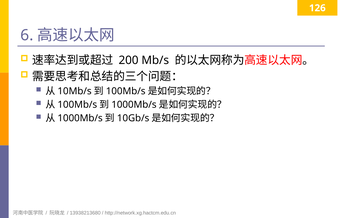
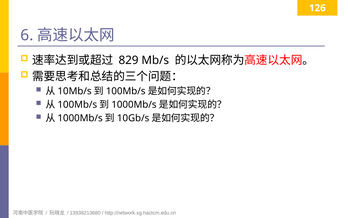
200: 200 -> 829
